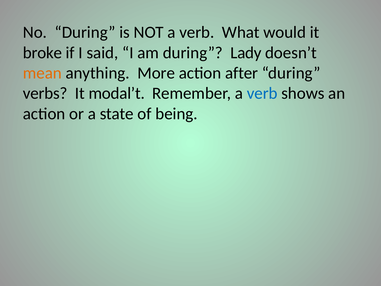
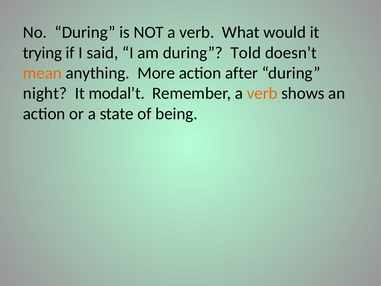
broke: broke -> trying
Lady: Lady -> Told
verbs: verbs -> night
verb at (262, 93) colour: blue -> orange
